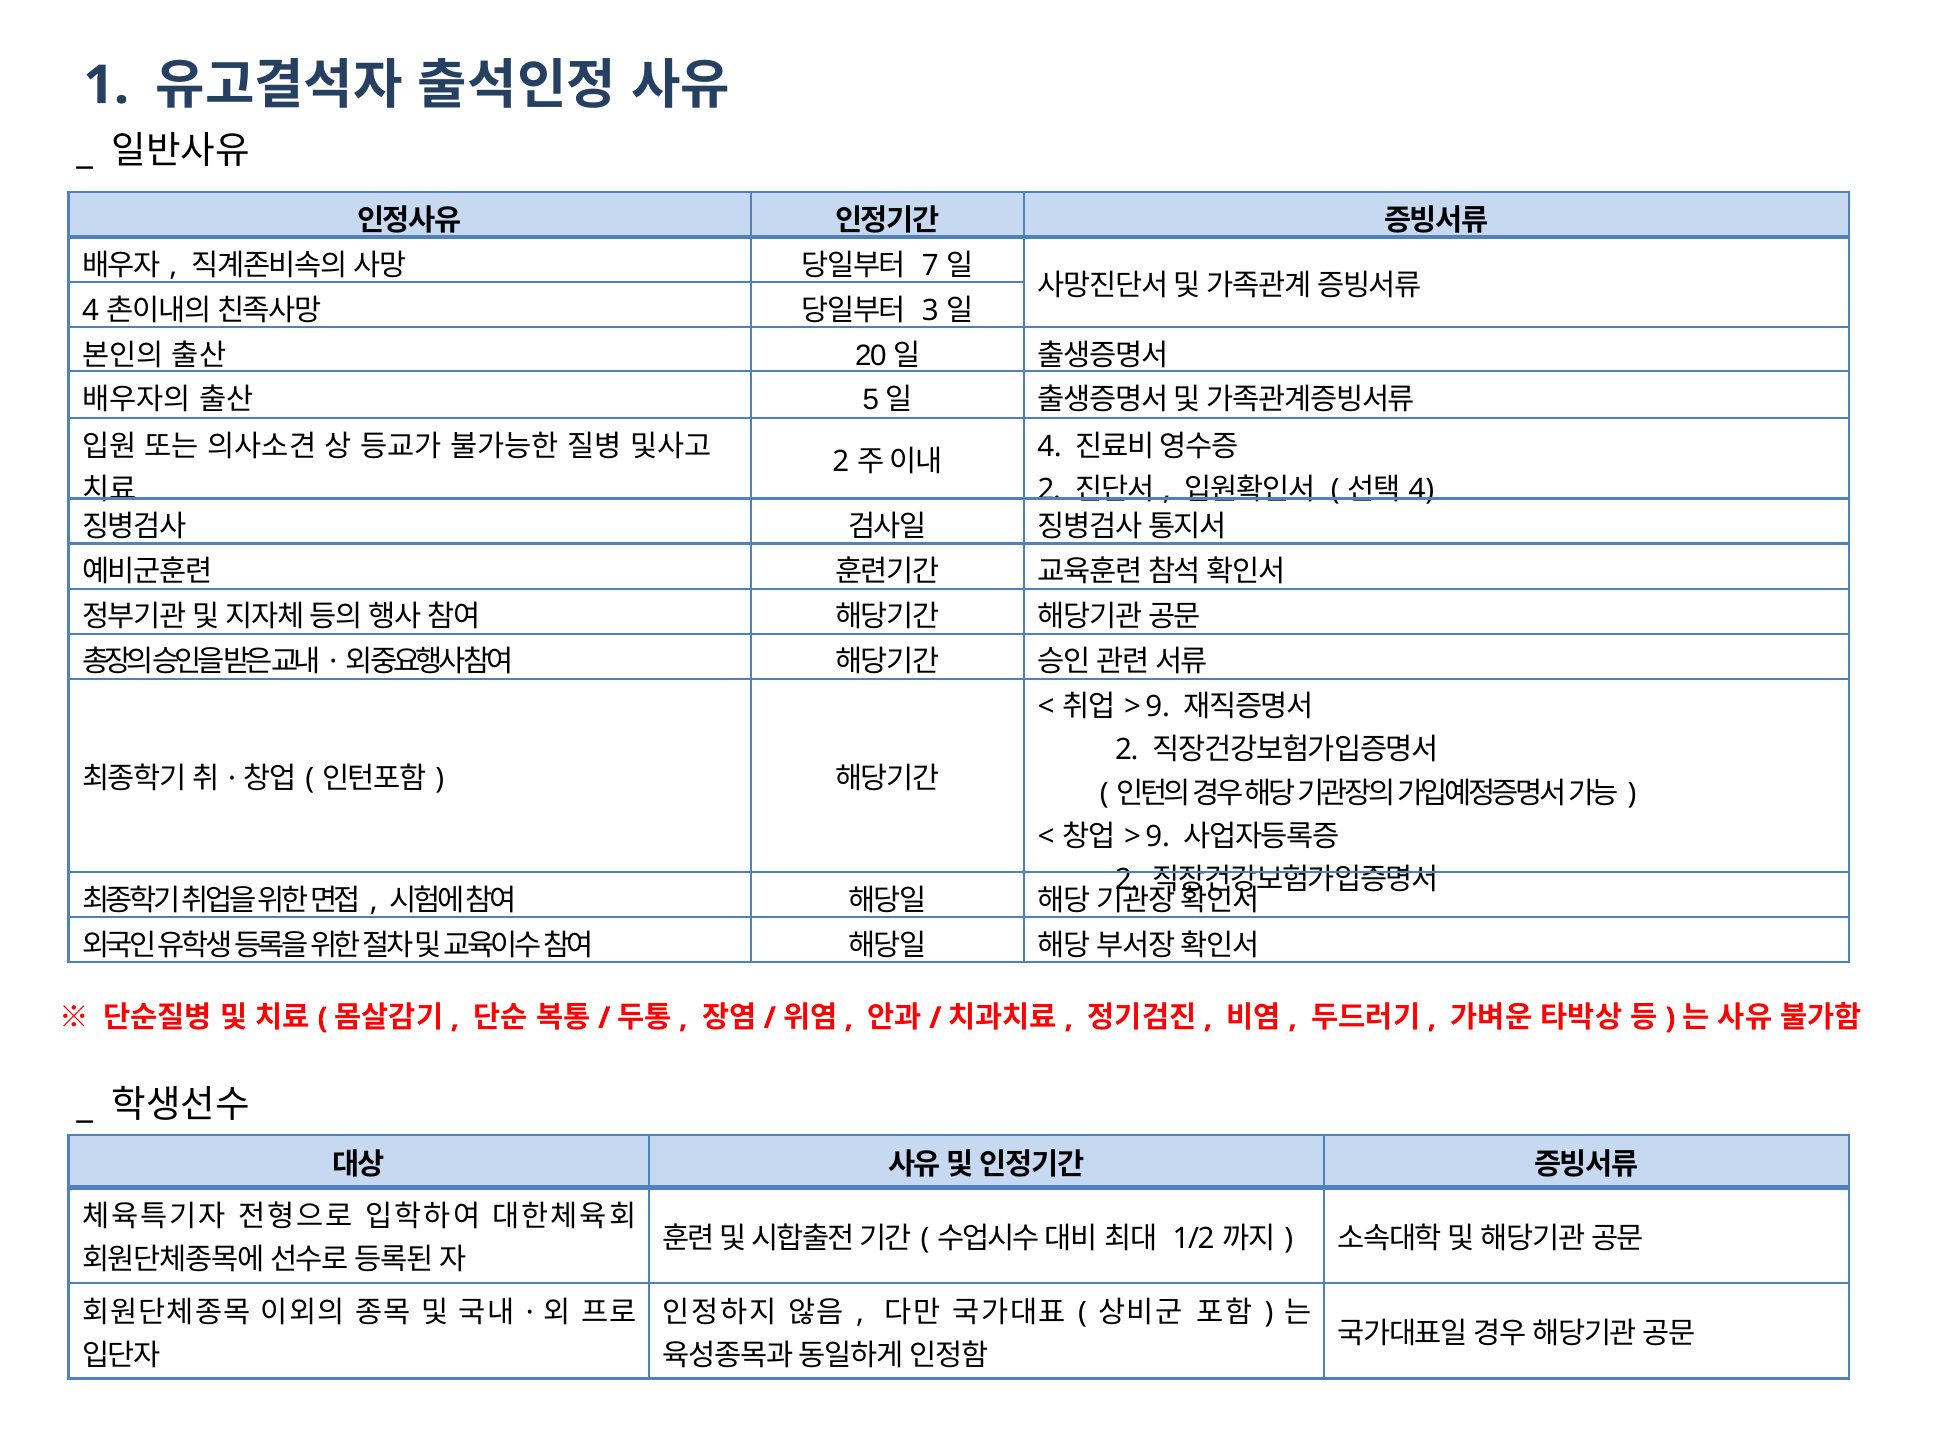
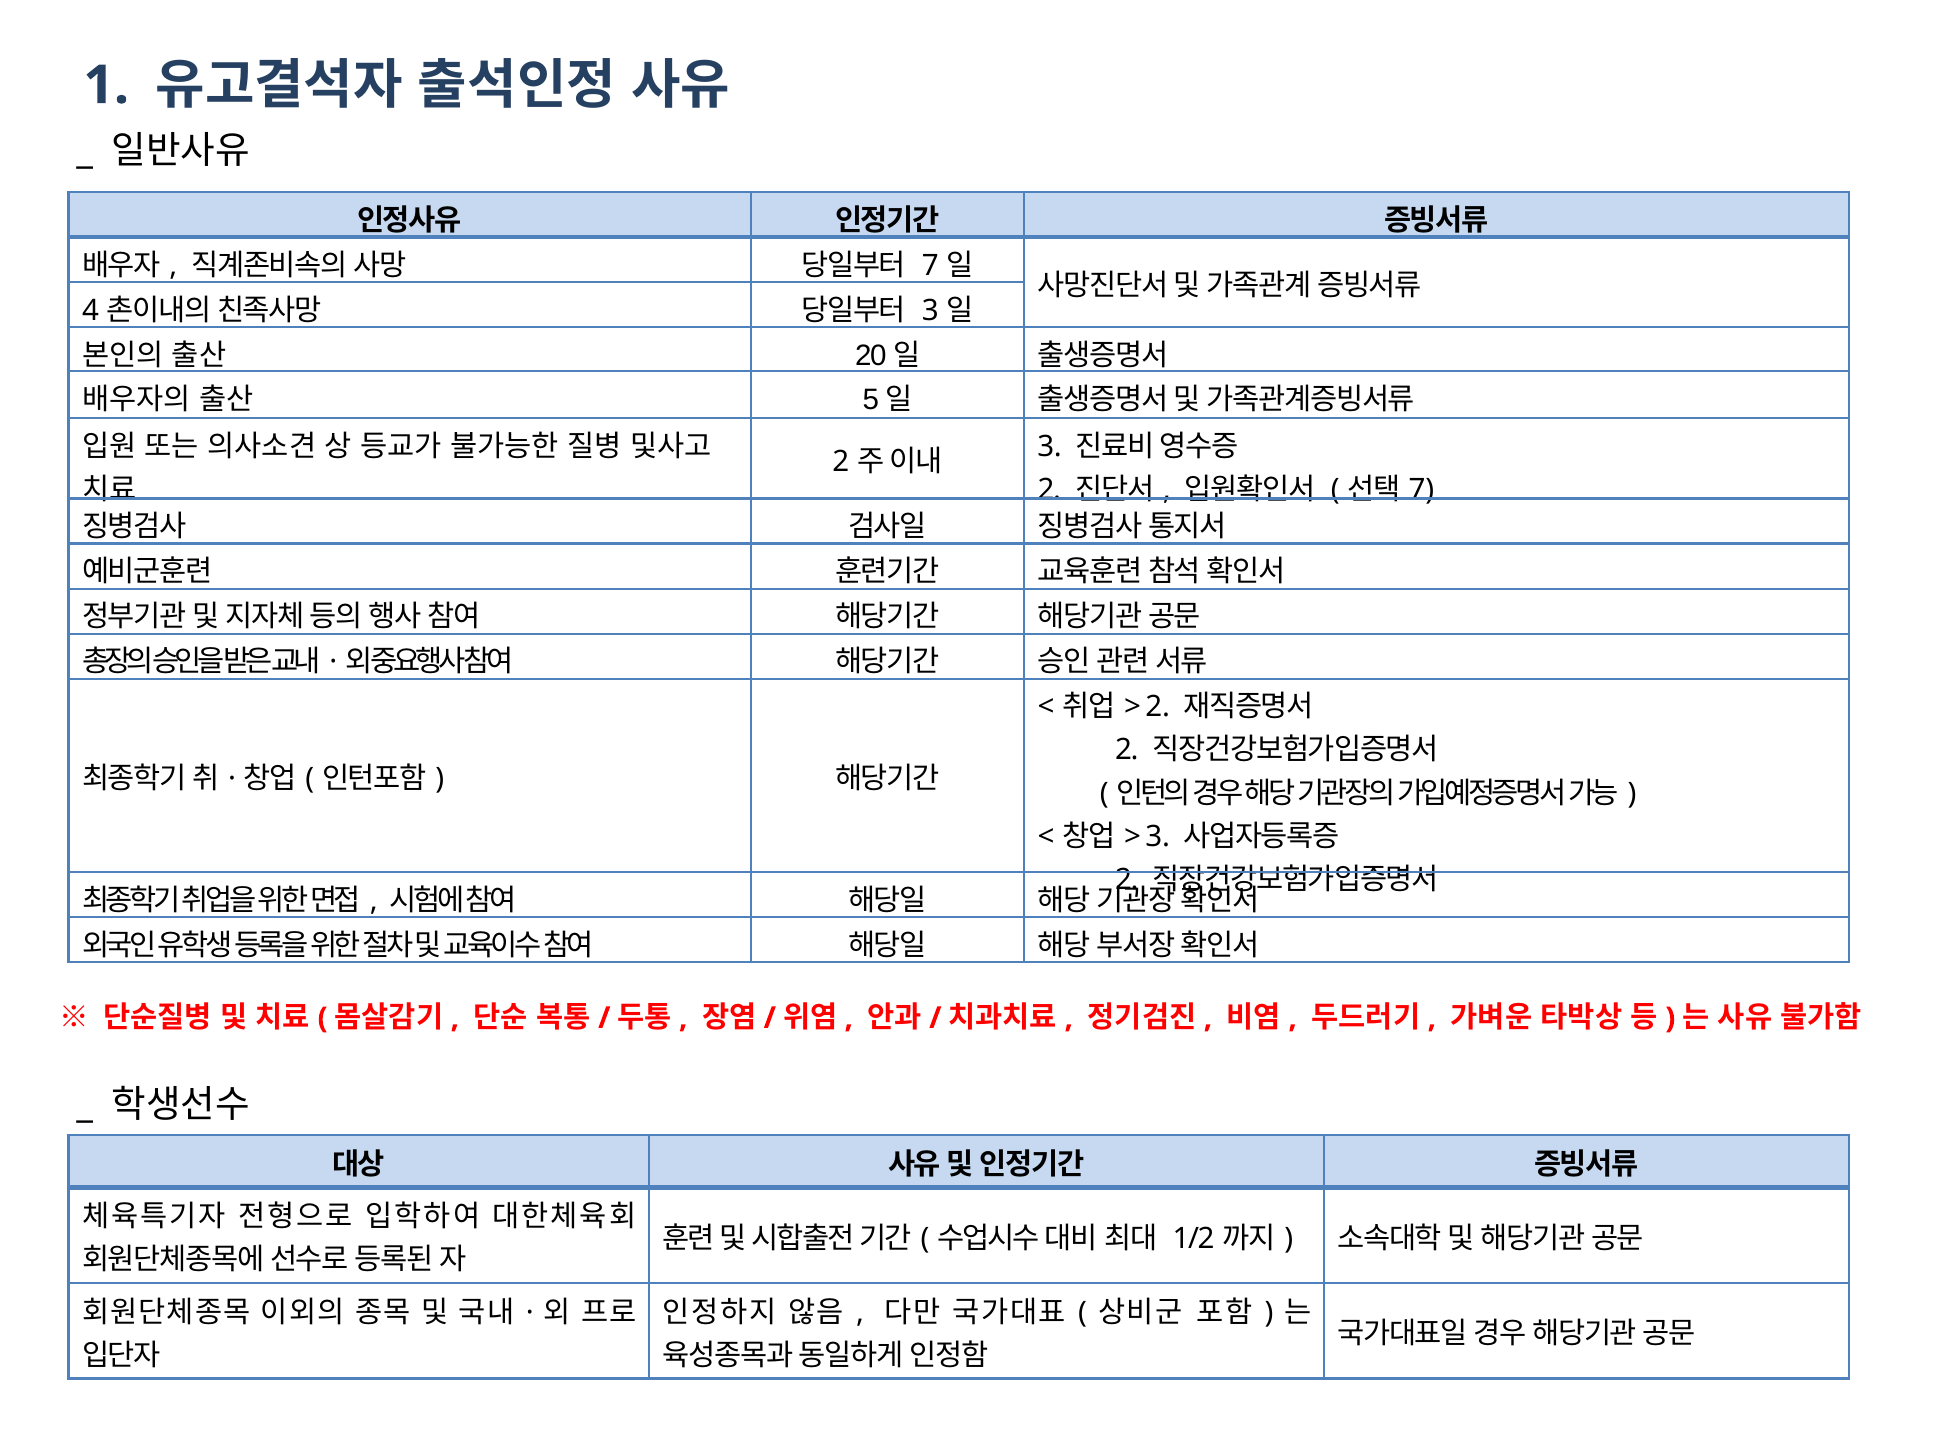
4 at (1050, 447): 4 -> 3
4 at (1421, 490): 4 -> 7
9 at (1158, 707): 9 -> 2
9 at (1158, 837): 9 -> 3
